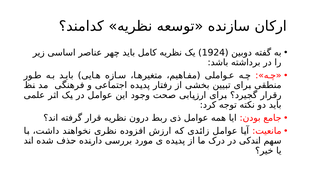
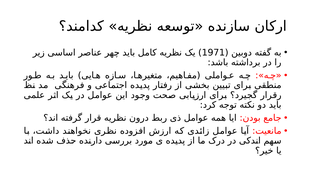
1924: 1924 -> 1971
